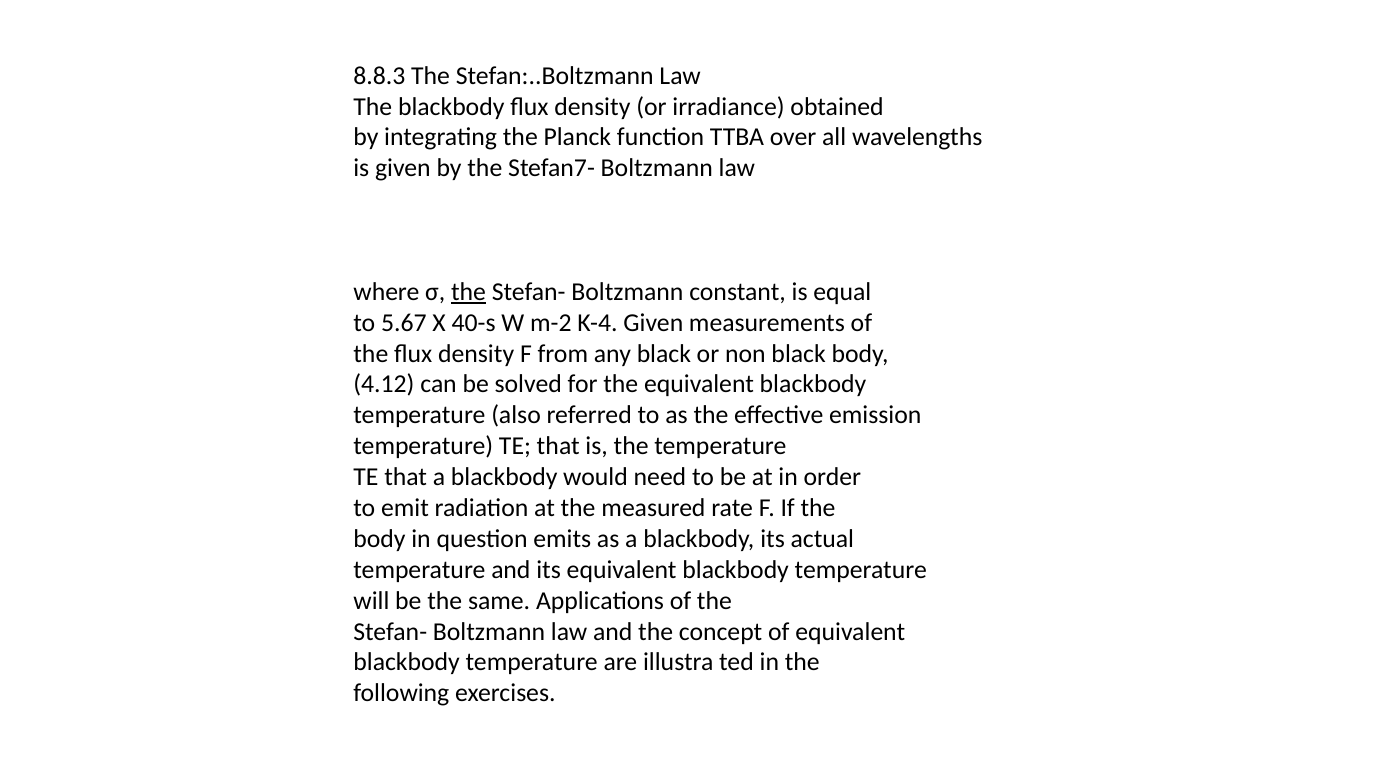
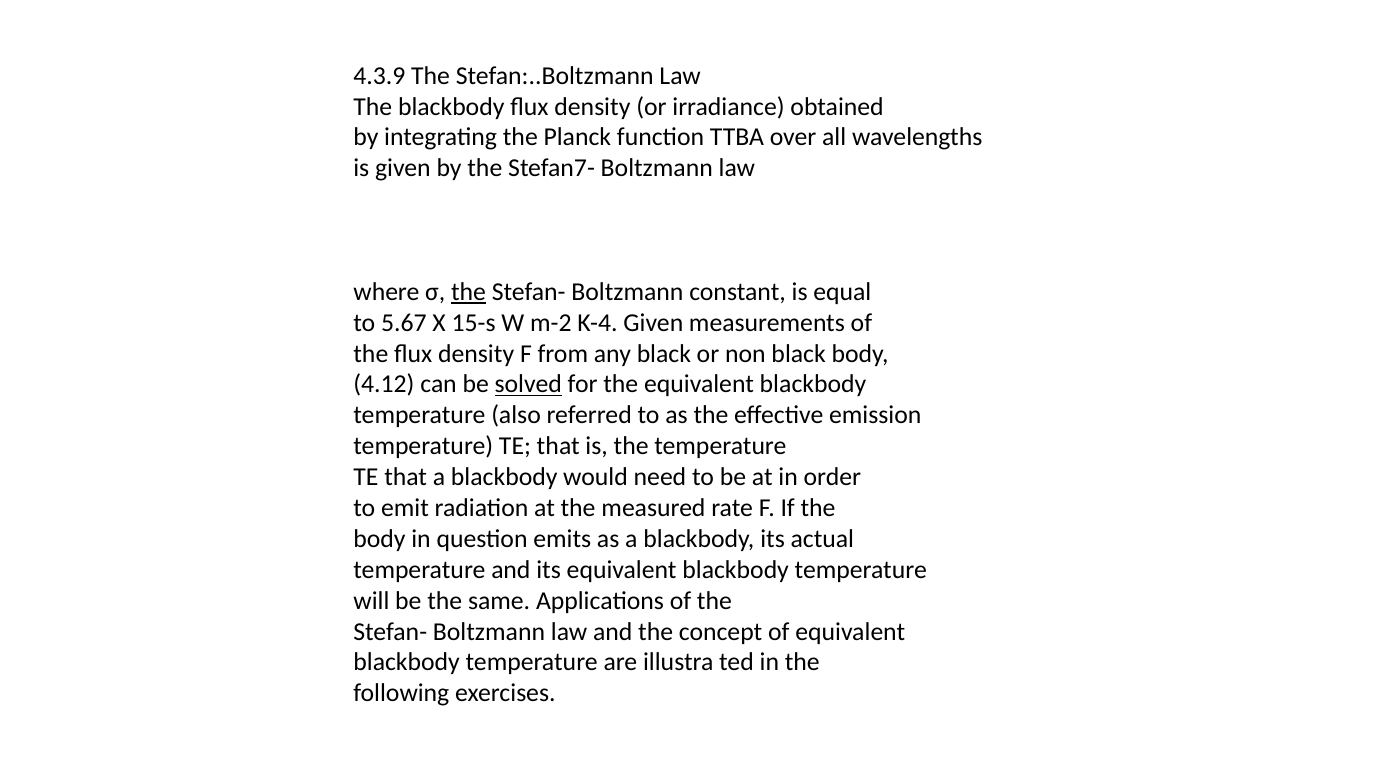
8.8.3: 8.8.3 -> 4.3.9
40-s: 40-s -> 15-s
solved underline: none -> present
